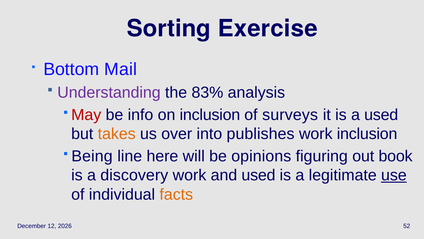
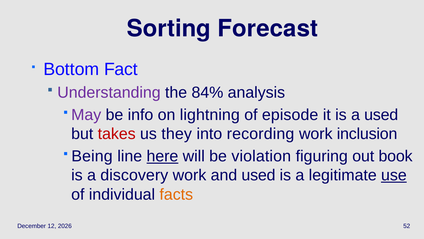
Exercise: Exercise -> Forecast
Mail: Mail -> Fact
83%: 83% -> 84%
May colour: red -> purple
on inclusion: inclusion -> lightning
surveys: surveys -> episode
takes colour: orange -> red
over: over -> they
publishes: publishes -> recording
here underline: none -> present
opinions: opinions -> violation
